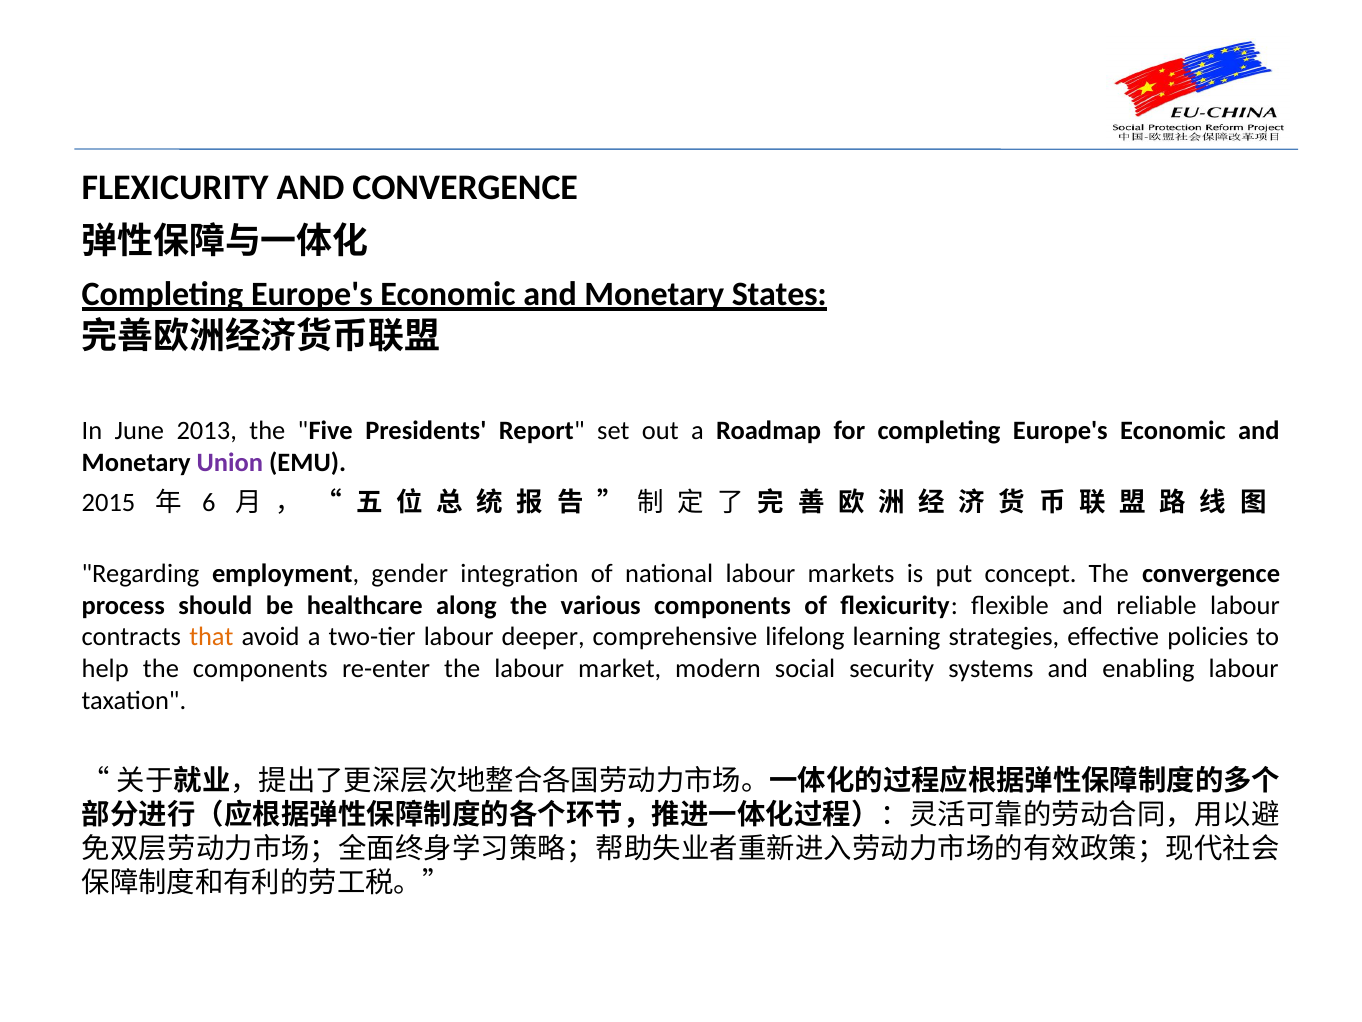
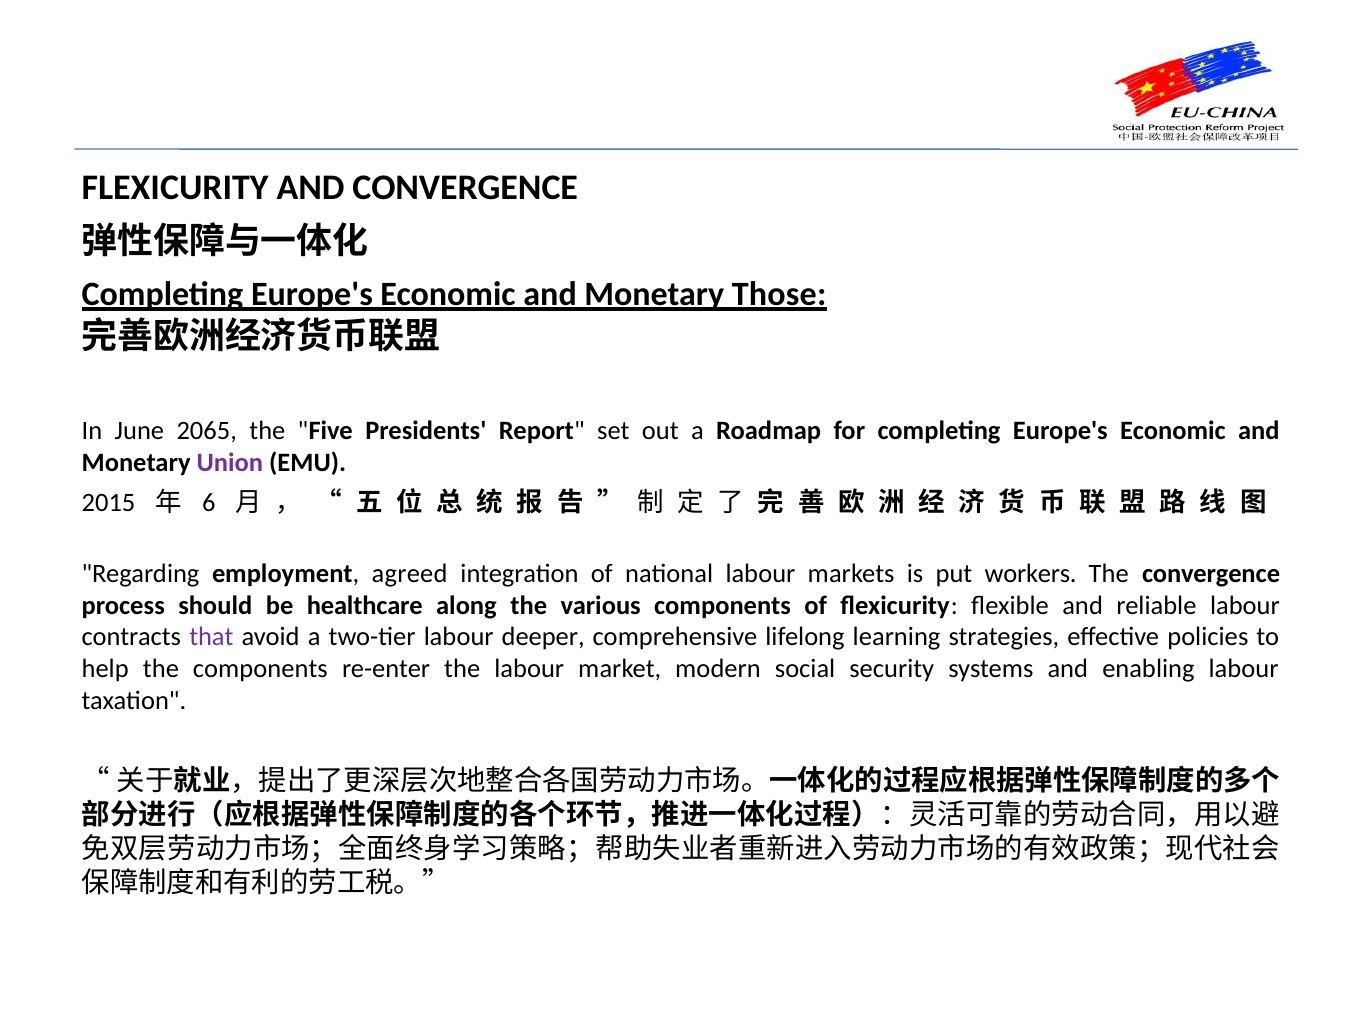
States: States -> Those
2013: 2013 -> 2065
gender: gender -> agreed
concept: concept -> workers
that colour: orange -> purple
